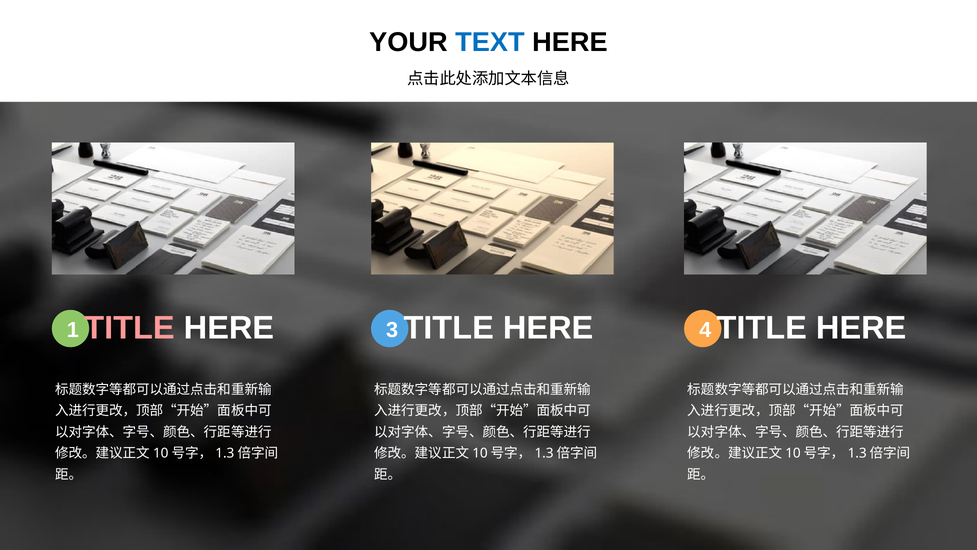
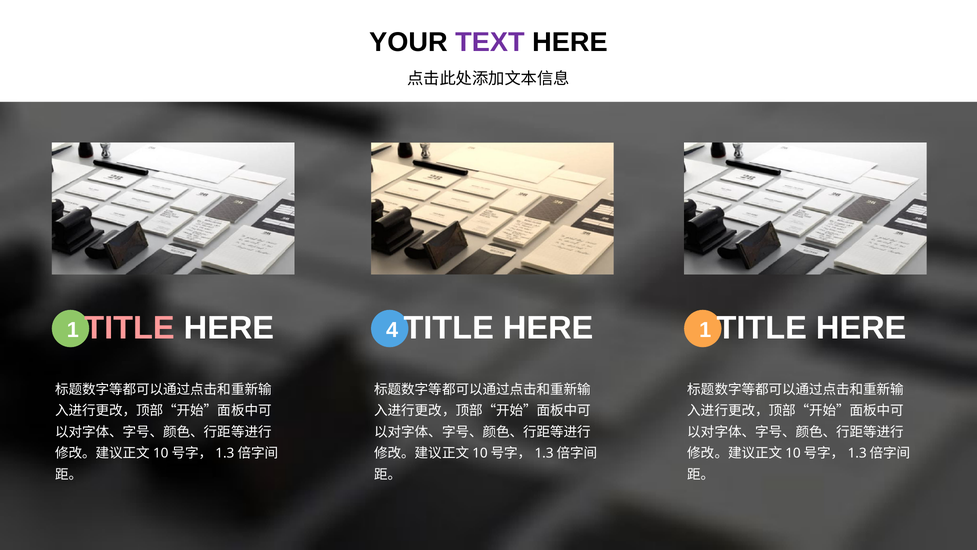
TEXT colour: blue -> purple
3: 3 -> 4
HERE 4: 4 -> 1
